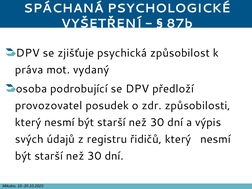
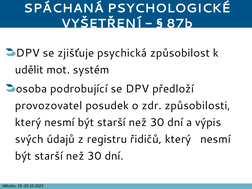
práva: práva -> udělit
vydaný: vydaný -> systém
